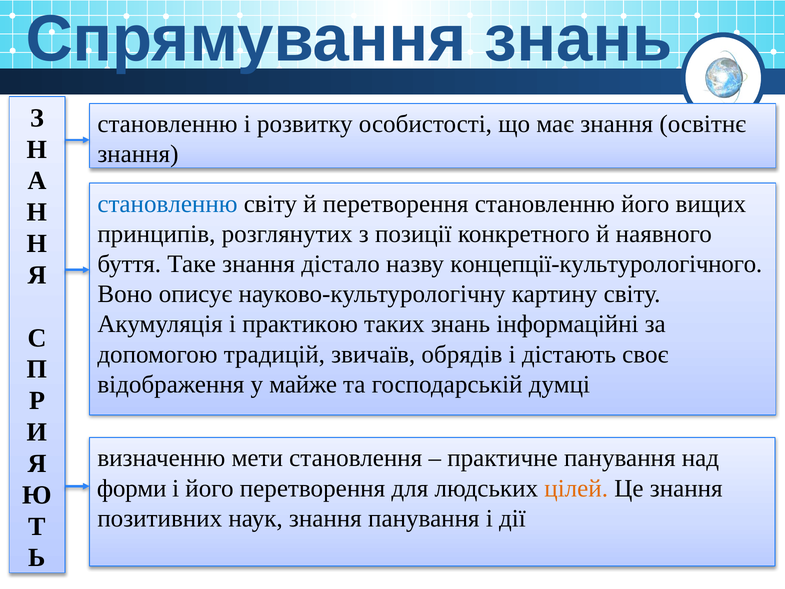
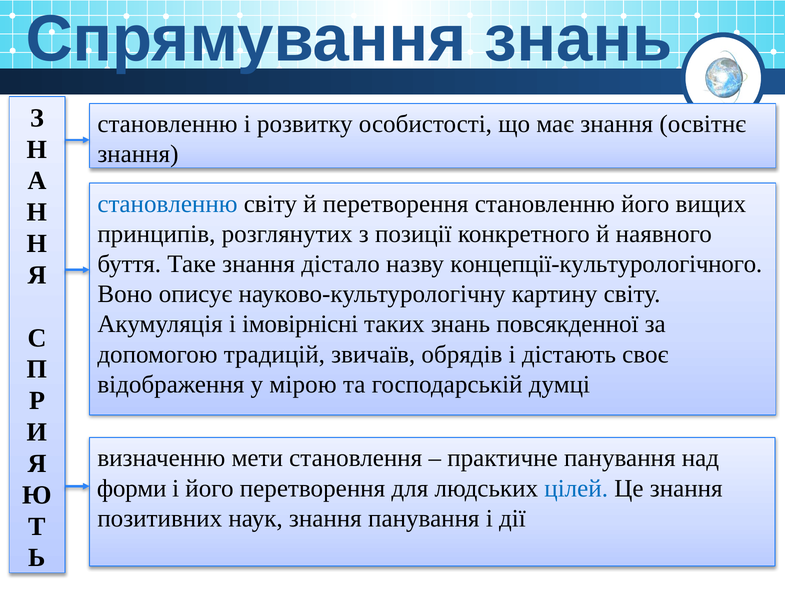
практикою: практикою -> імовірнісні
інформаційні: інформаційні -> повсякденної
майже: майже -> мірою
цілей colour: orange -> blue
